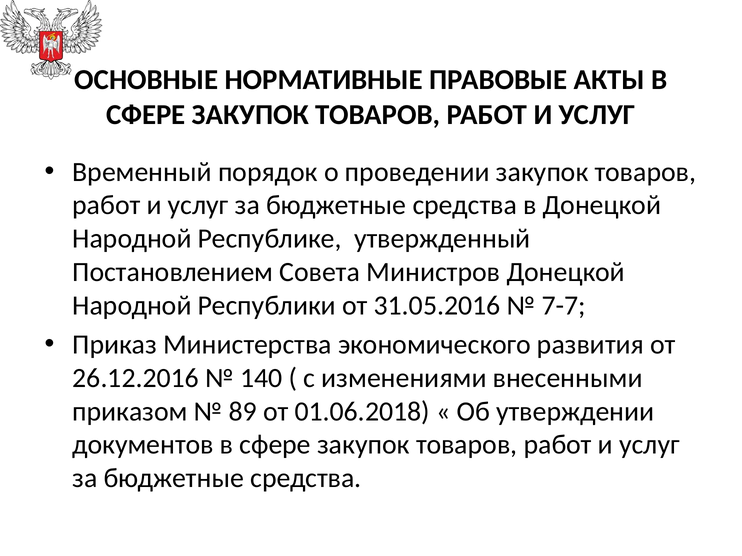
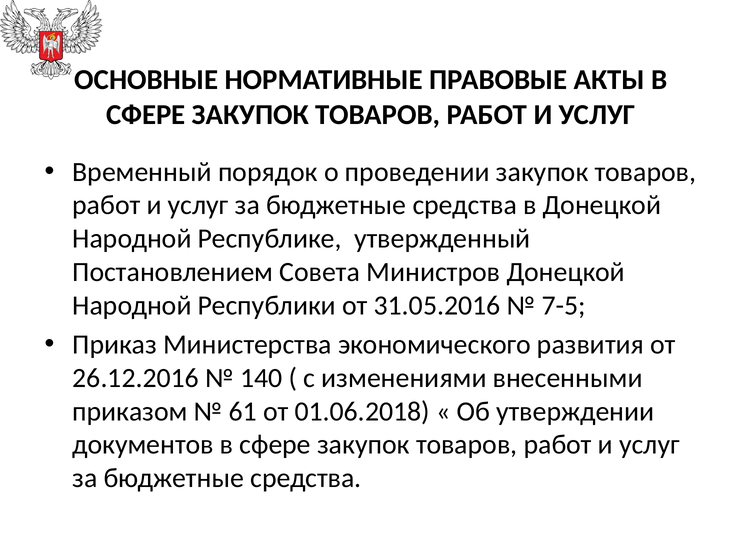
7-7: 7-7 -> 7-5
89: 89 -> 61
